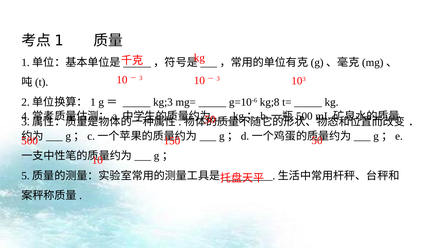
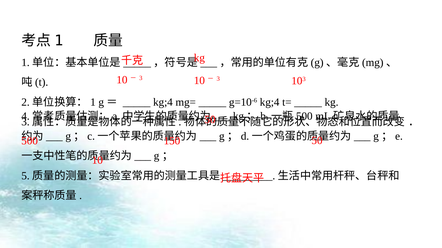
kg;3 at (163, 102): kg;3 -> kg;4
g=10-6 kg;8: kg;8 -> kg;4
